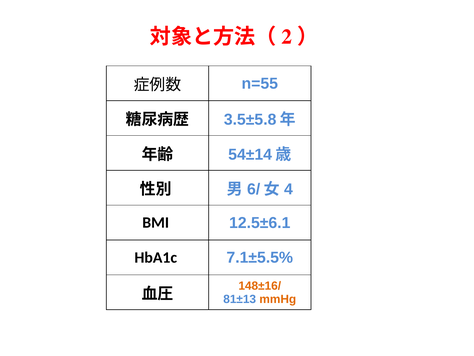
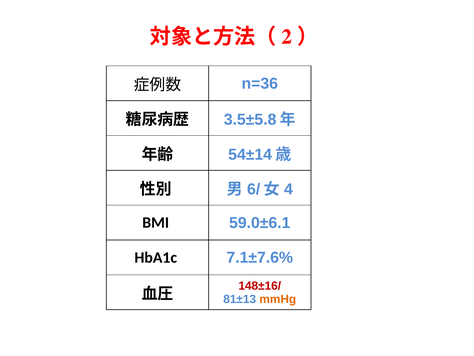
n=55: n=55 -> n=36
12.5±6.1: 12.5±6.1 -> 59.0±6.1
7.1±5.5%: 7.1±5.5% -> 7.1±7.6%
148±16/ colour: orange -> red
